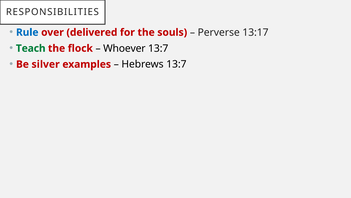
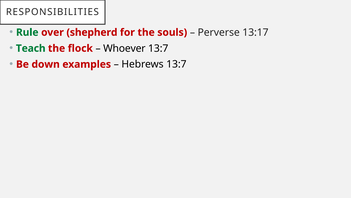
Rule colour: blue -> green
delivered: delivered -> shepherd
silver: silver -> down
